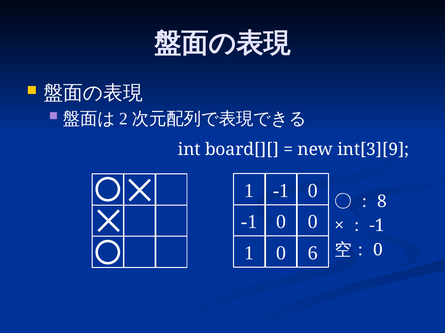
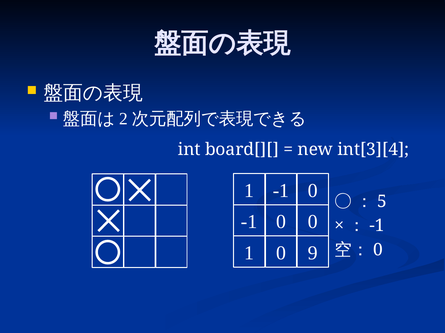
int[3][9: int[3][9 -> int[3][4
8: 8 -> 5
6: 6 -> 9
